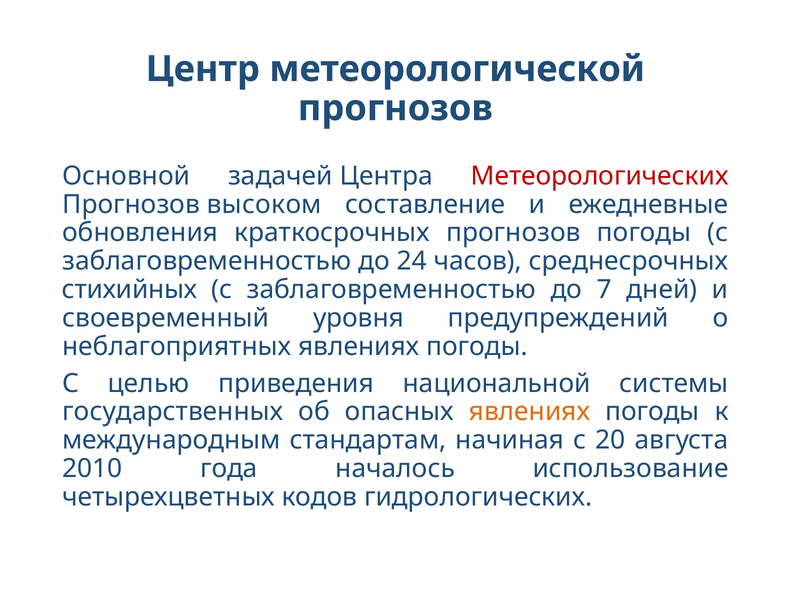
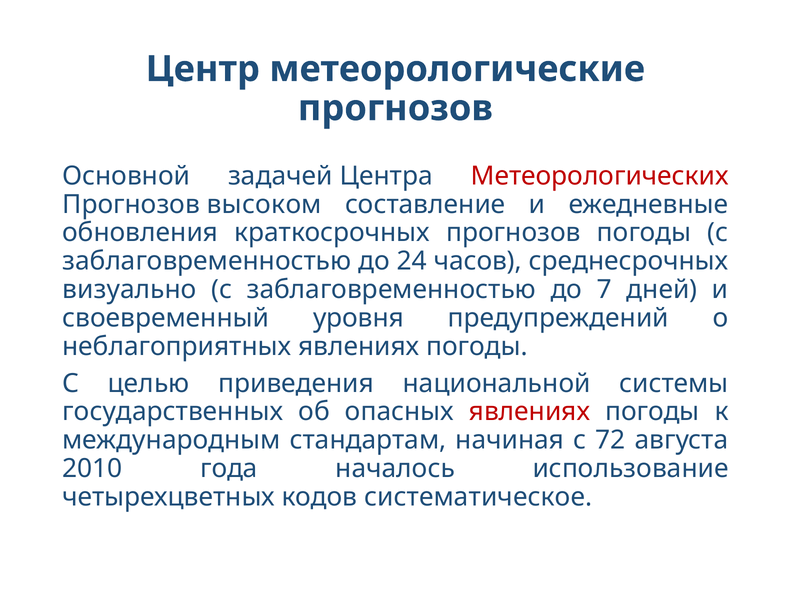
метеорологической: метеорологической -> метеорологические
стихийных: стихийных -> визуально
явлениях at (530, 412) colour: orange -> red
20: 20 -> 72
гидрологических: гидрологических -> систематическое
